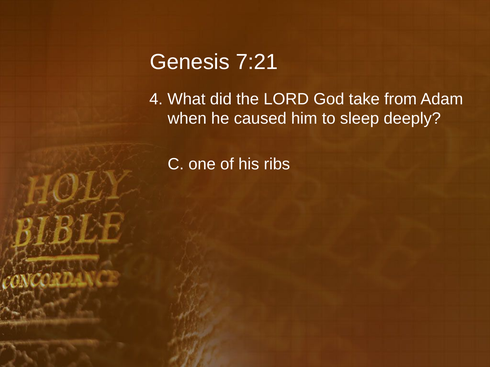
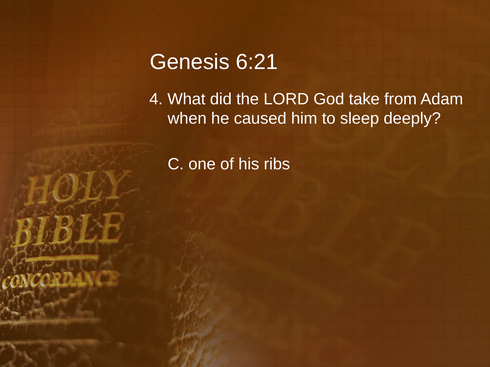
7:21: 7:21 -> 6:21
